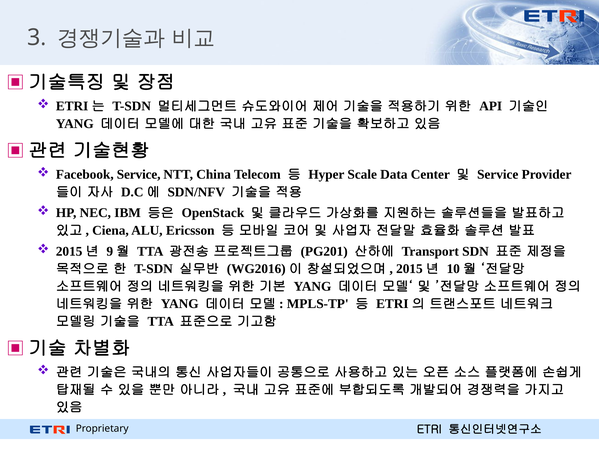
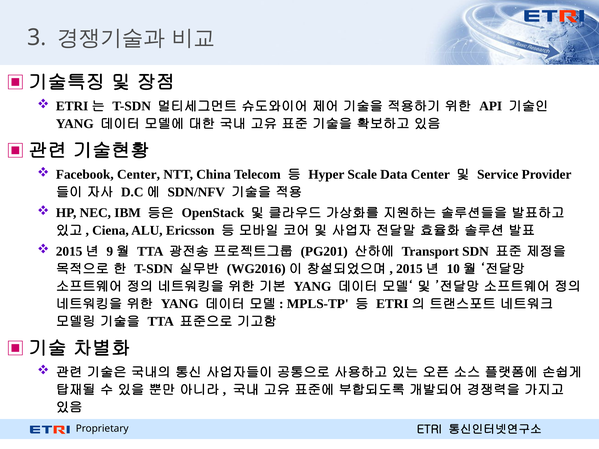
Facebook Service: Service -> Center
